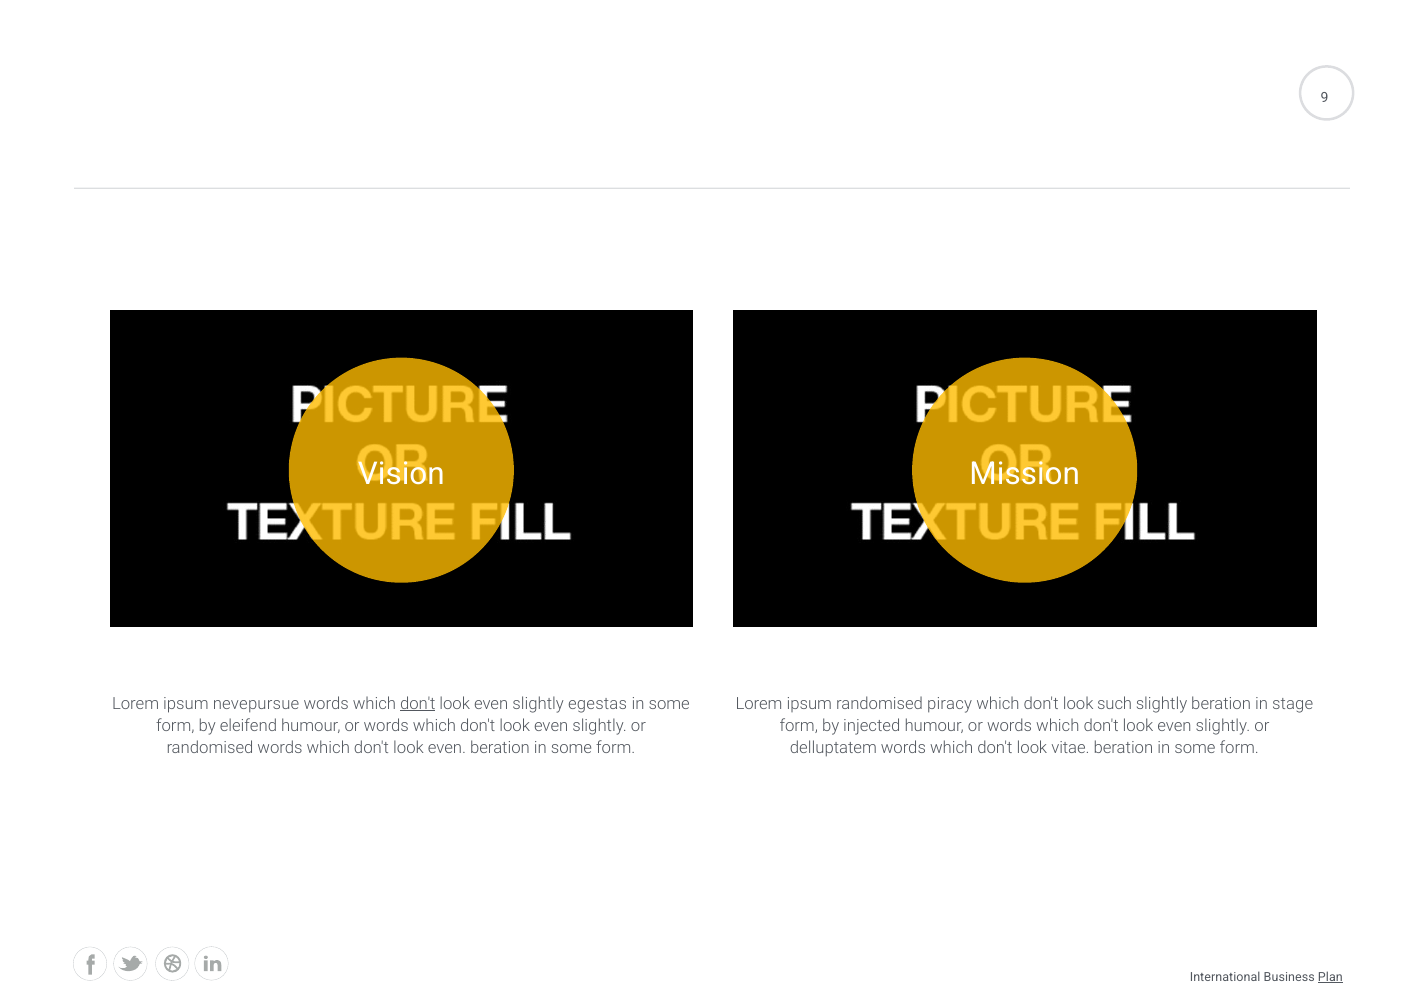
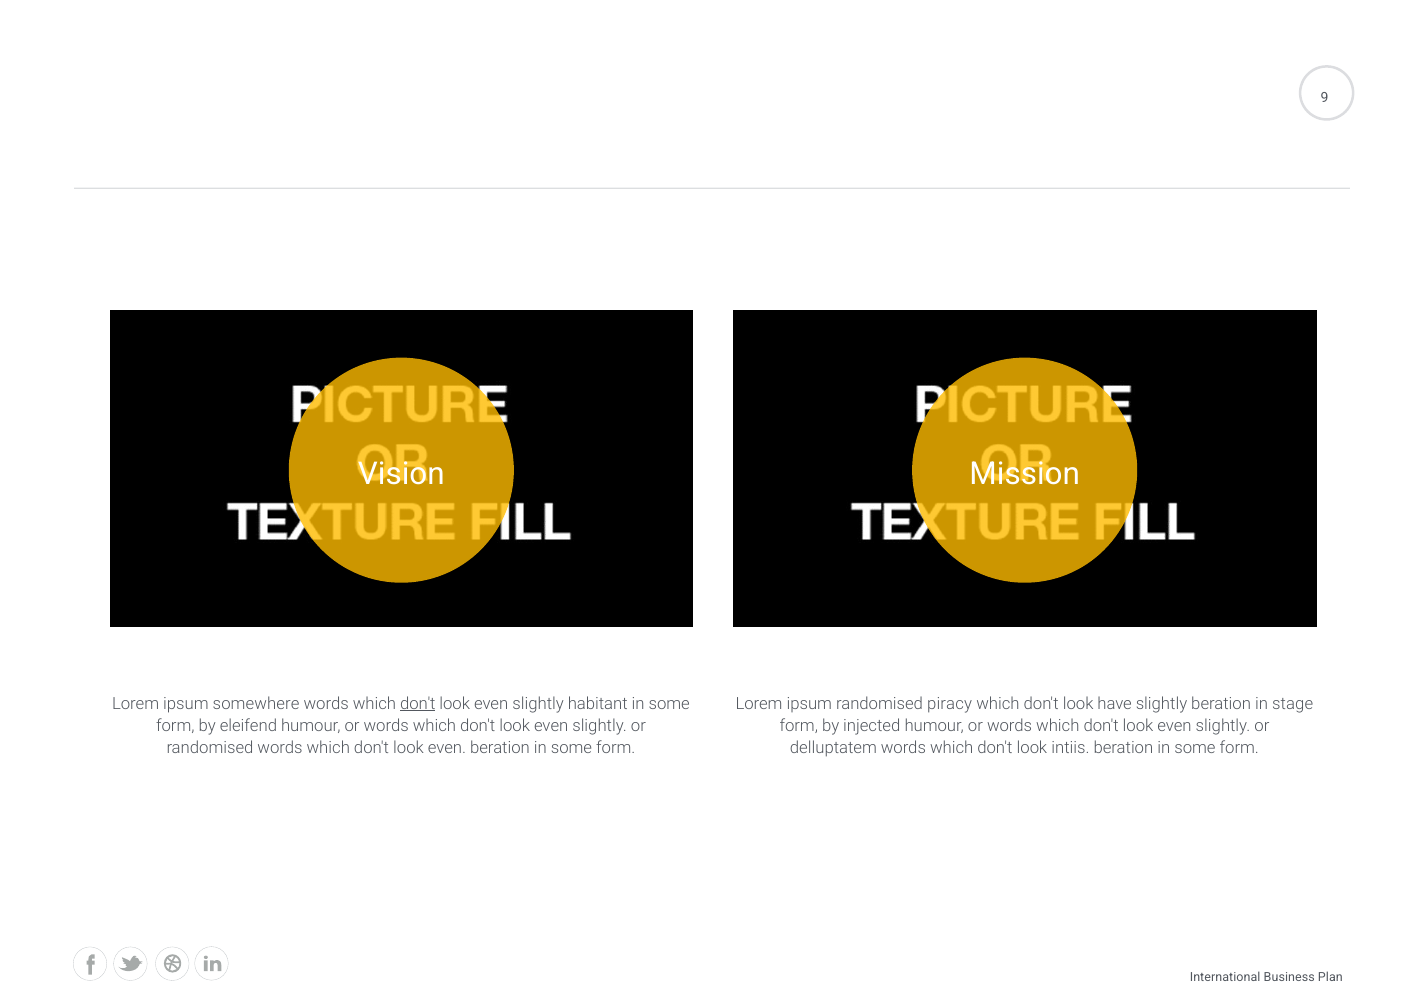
nevepursue: nevepursue -> somewhere
egestas: egestas -> habitant
such: such -> have
vitae: vitae -> intiis
Plan underline: present -> none
